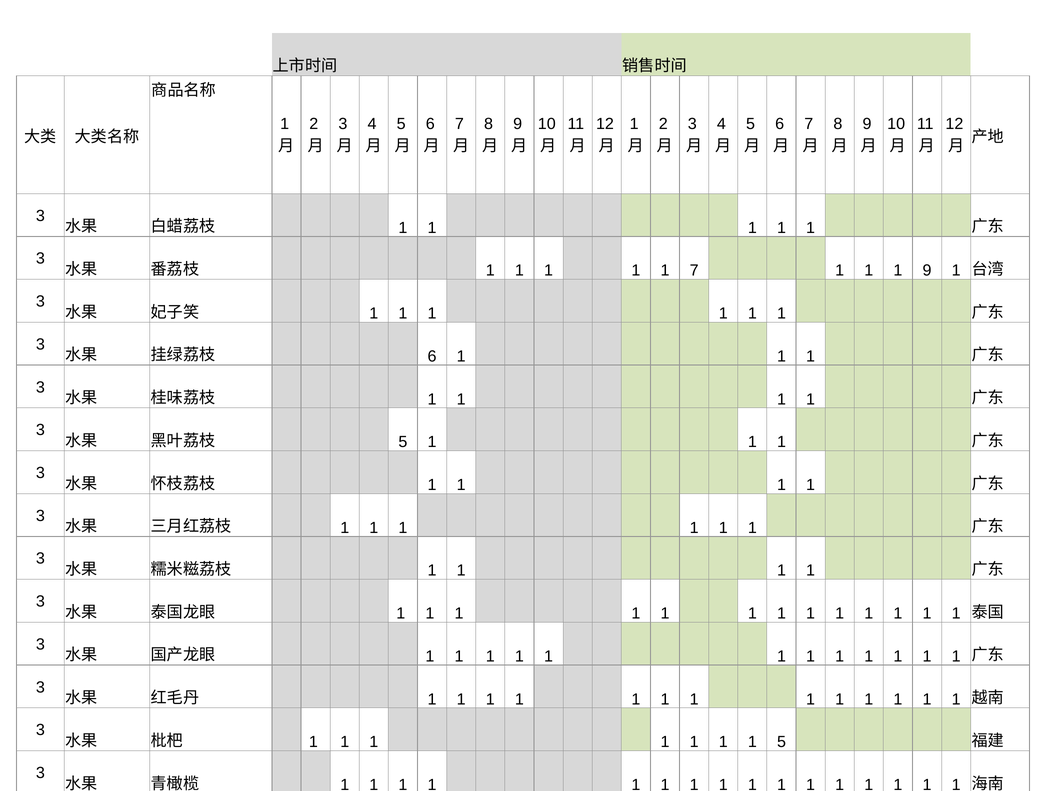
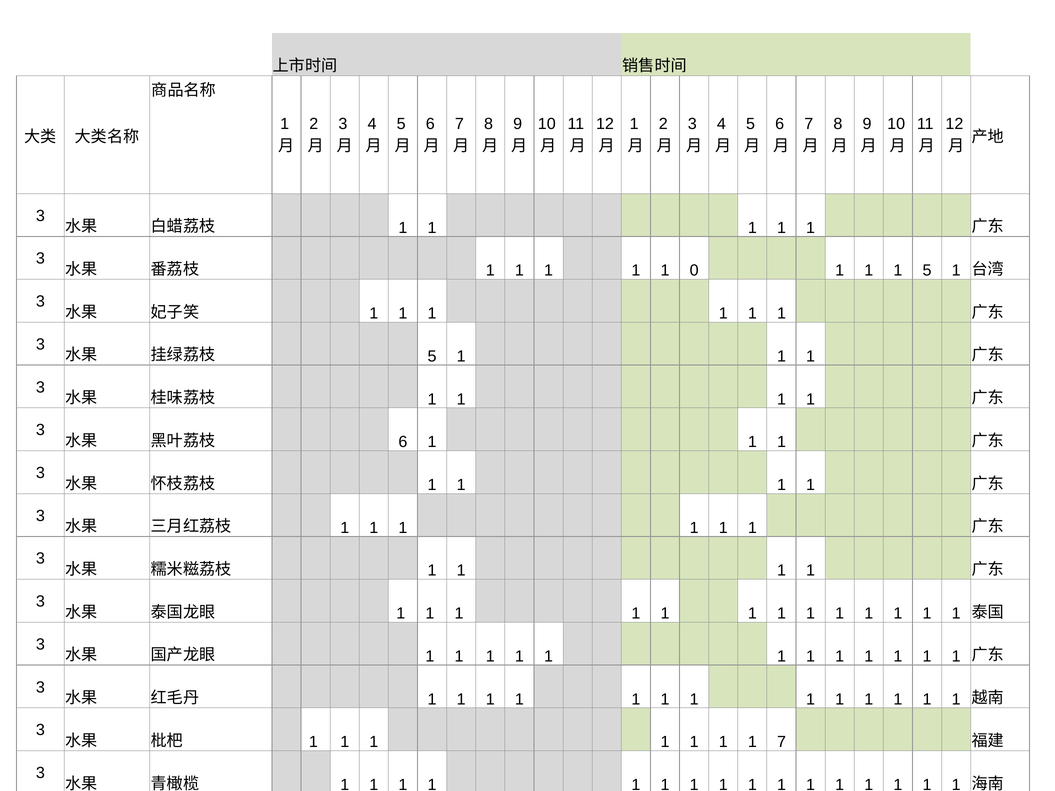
1 7: 7 -> 0
1 9: 9 -> 5
6 at (432, 356): 6 -> 5
5 at (403, 442): 5 -> 6
1 5: 5 -> 7
